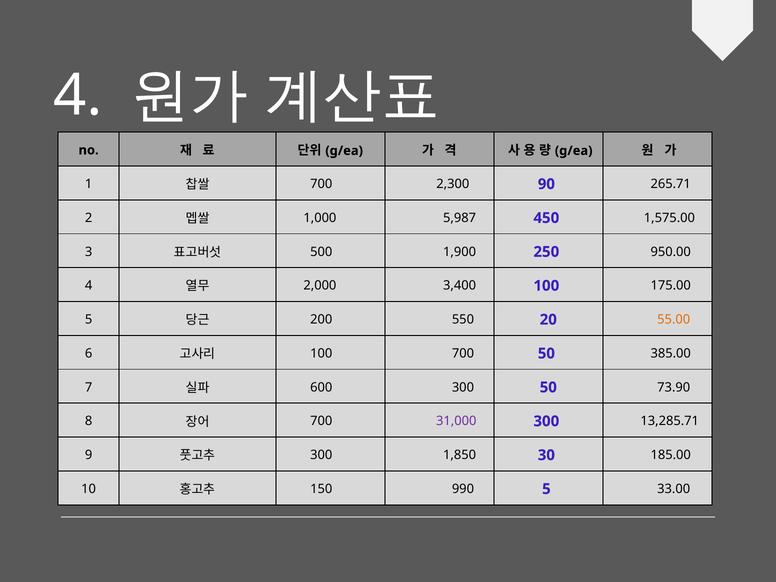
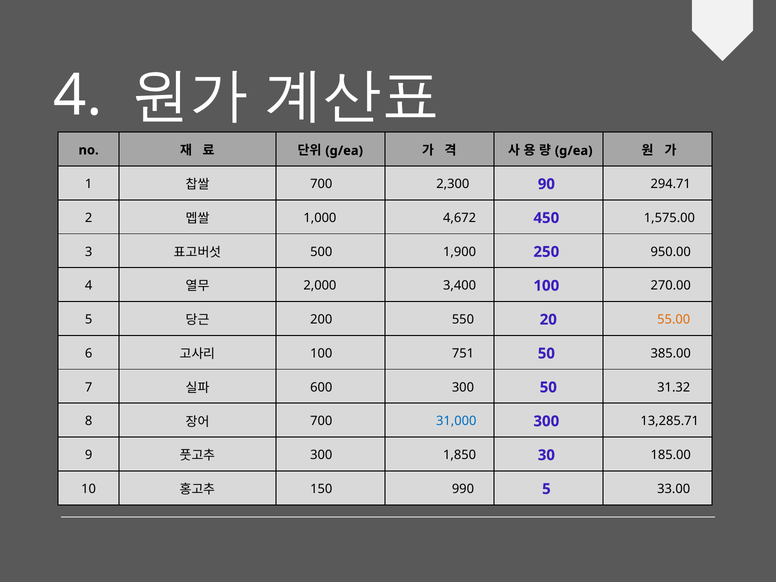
265.71: 265.71 -> 294.71
5,987: 5,987 -> 4,672
175.00: 175.00 -> 270.00
100 700: 700 -> 751
73.90: 73.90 -> 31.32
31,000 colour: purple -> blue
